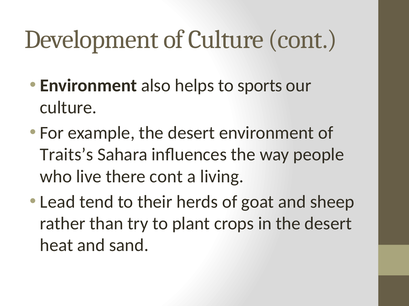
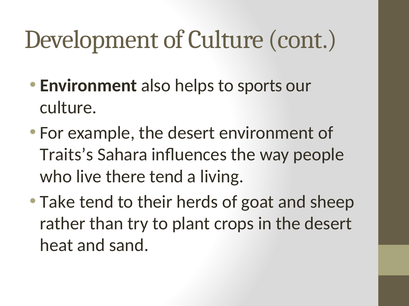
there cont: cont -> tend
Lead: Lead -> Take
